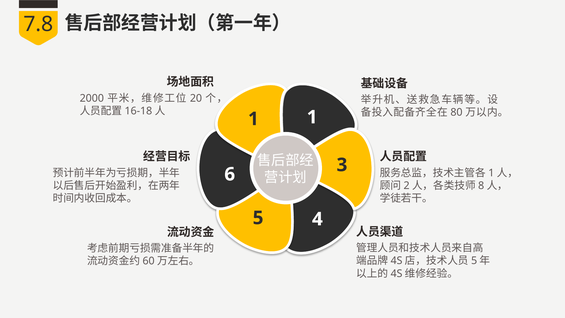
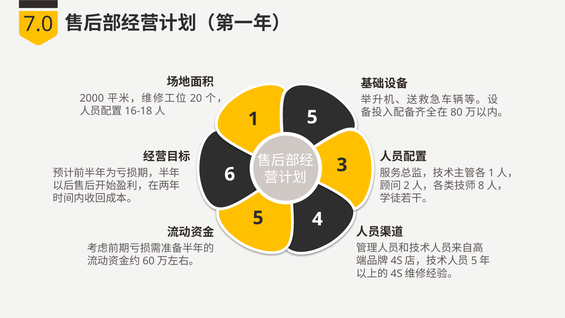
7.8: 7.8 -> 7.0
1 1: 1 -> 5
